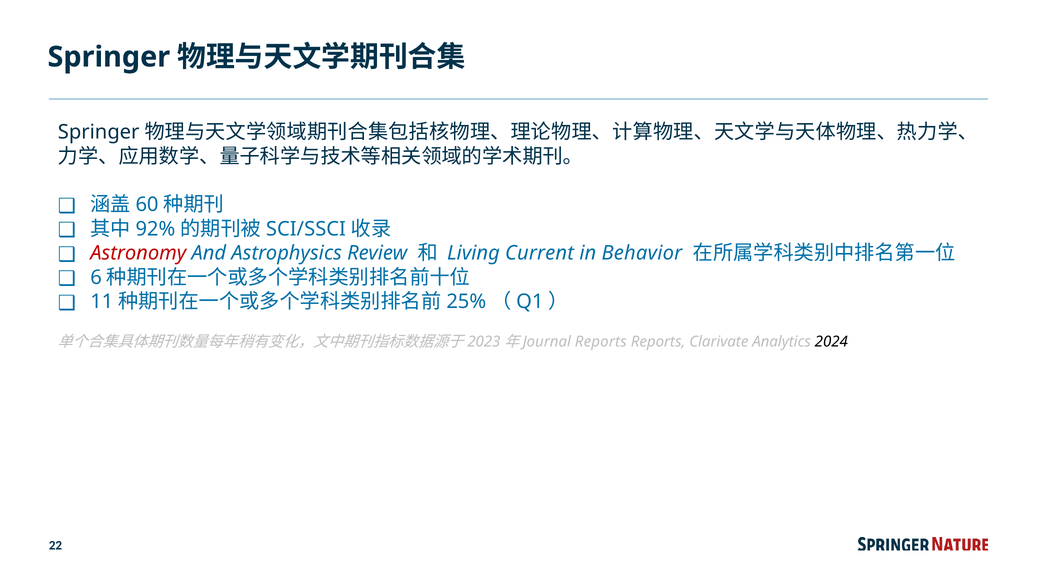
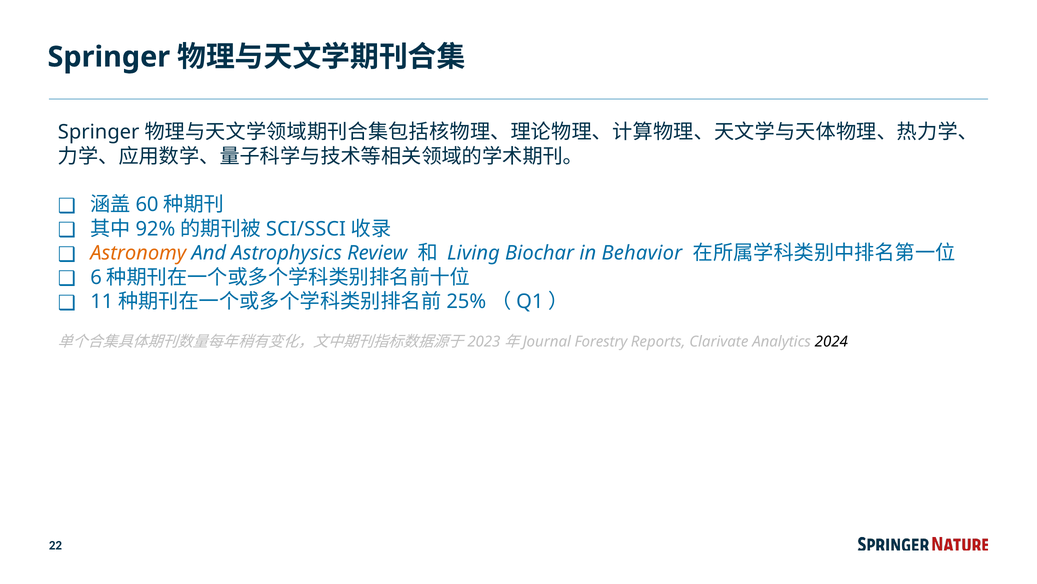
Astronomy colour: red -> orange
Current: Current -> Biochar
Reports at (601, 341): Reports -> Forestry
